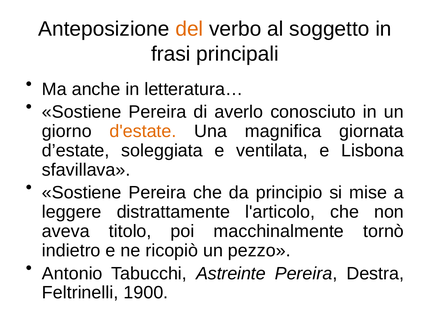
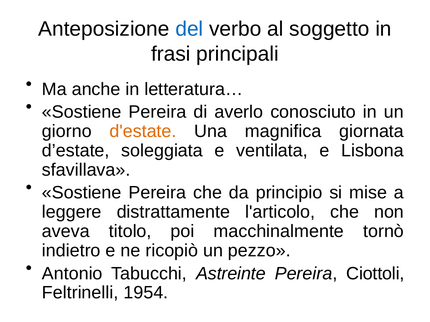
del colour: orange -> blue
Destra: Destra -> Ciottoli
1900: 1900 -> 1954
